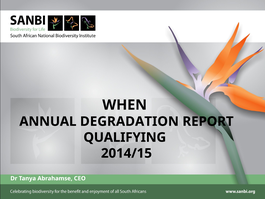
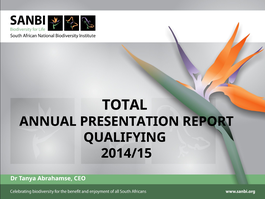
WHEN: WHEN -> TOTAL
DEGRADATION: DEGRADATION -> PRESENTATION
